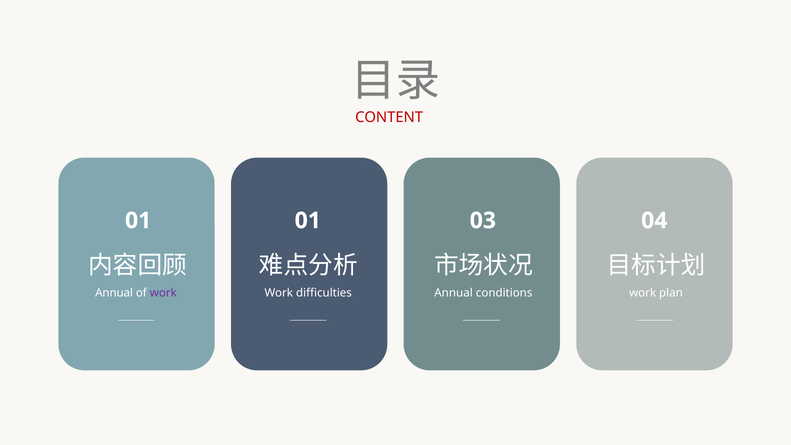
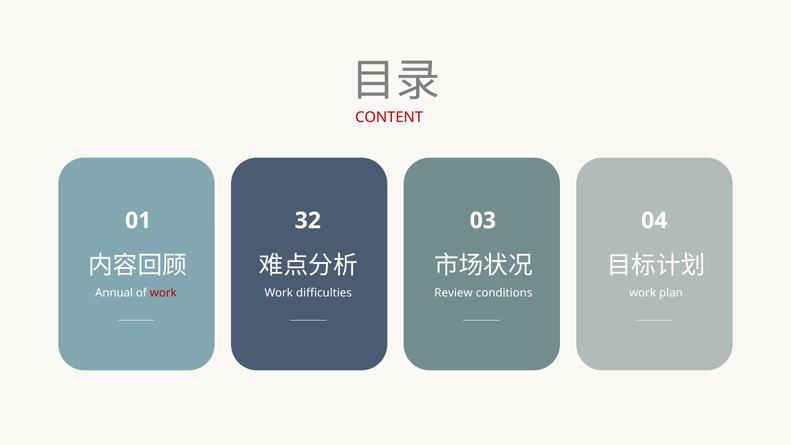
01 01: 01 -> 32
work at (163, 293) colour: purple -> red
Annual at (454, 293): Annual -> Review
